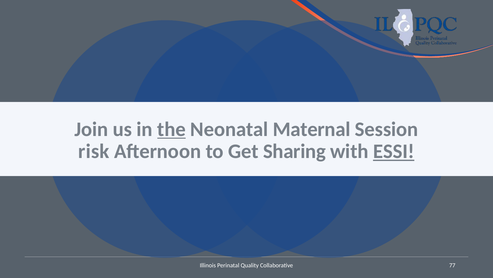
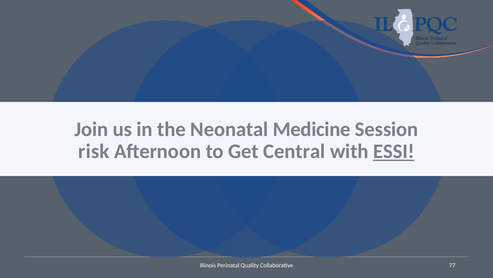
the underline: present -> none
Maternal: Maternal -> Medicine
Sharing: Sharing -> Central
